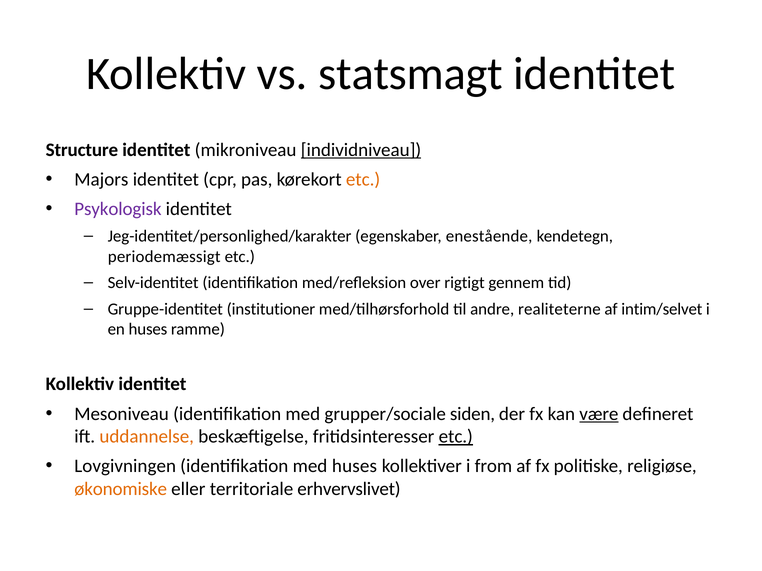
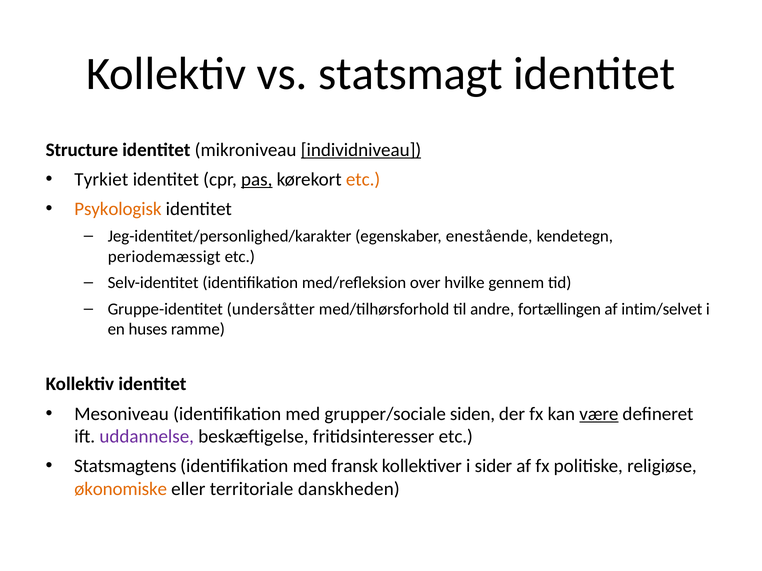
Majors: Majors -> Tyrkiet
pas underline: none -> present
Psykologisk colour: purple -> orange
rigtigt: rigtigt -> hvilke
institutioner: institutioner -> undersåtter
realiteterne: realiteterne -> fortællingen
uddannelse colour: orange -> purple
etc at (456, 437) underline: present -> none
Lovgivningen: Lovgivningen -> Statsmagtens
med huses: huses -> fransk
from: from -> sider
erhvervslivet: erhvervslivet -> danskheden
